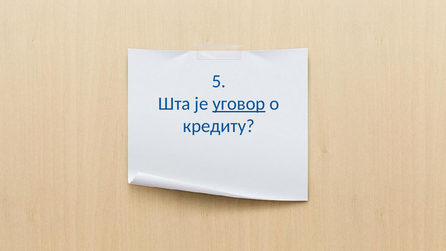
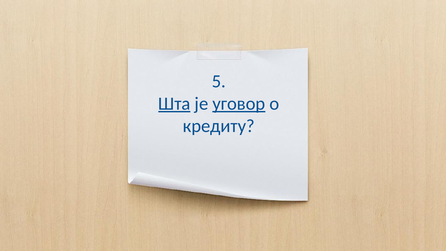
Шта underline: none -> present
